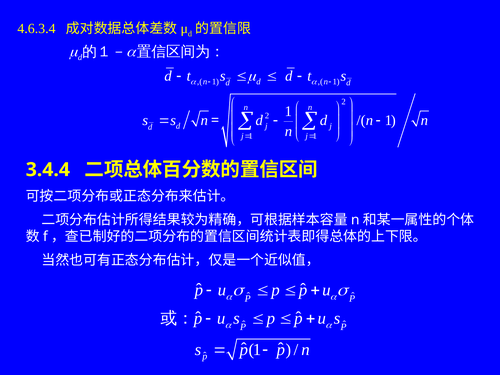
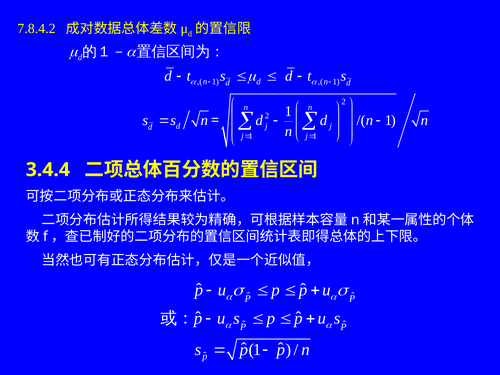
4.6.3.4: 4.6.3.4 -> 7.8.4.2
